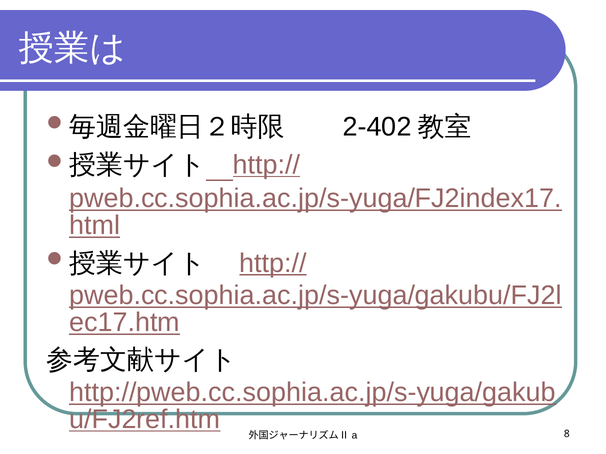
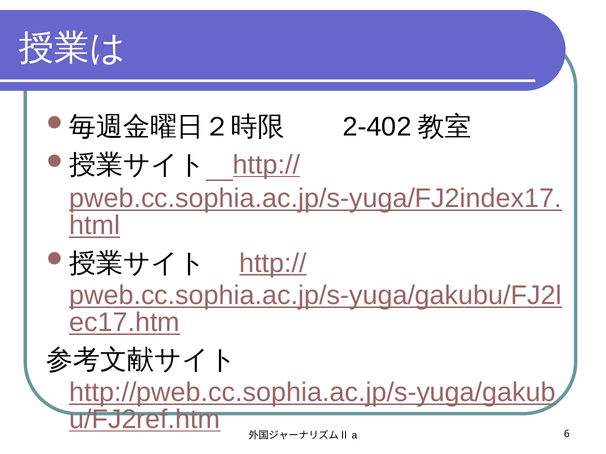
8: 8 -> 6
